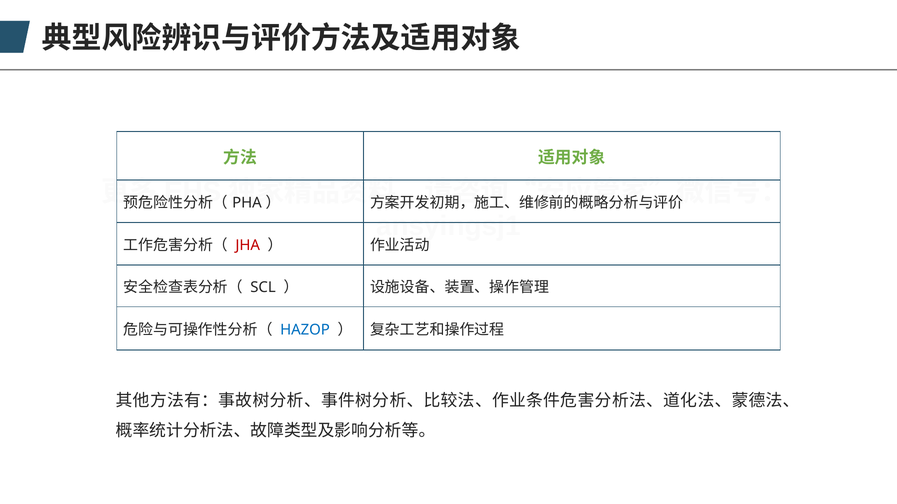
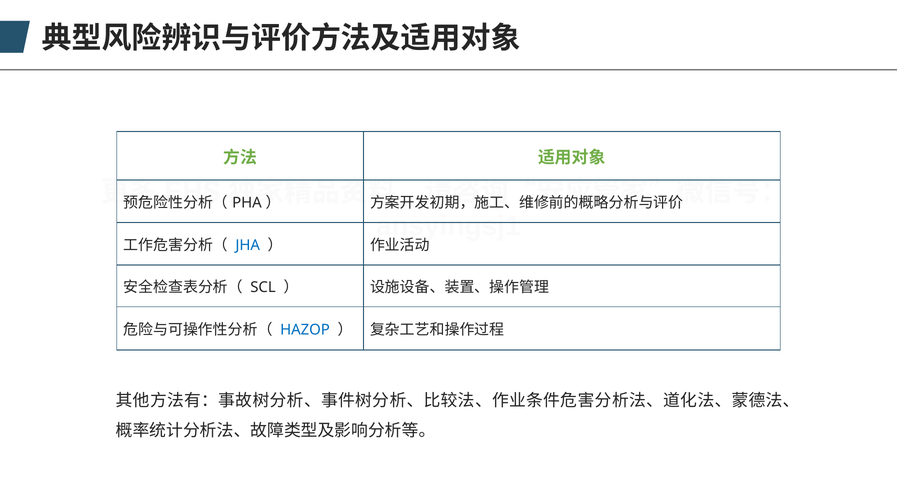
JHA colour: red -> blue
